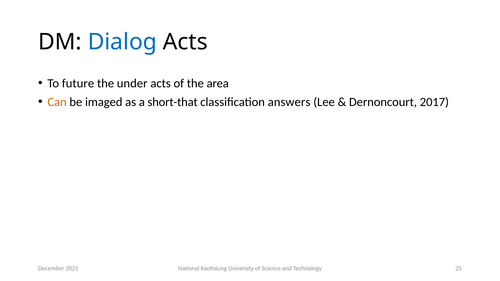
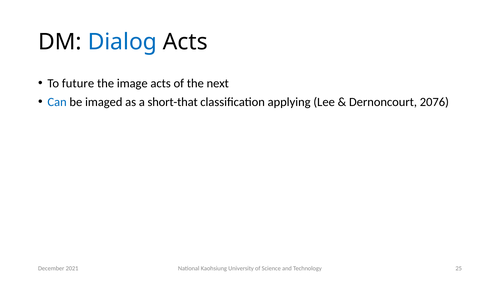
under: under -> image
area: area -> next
Can colour: orange -> blue
answers: answers -> applying
2017: 2017 -> 2076
